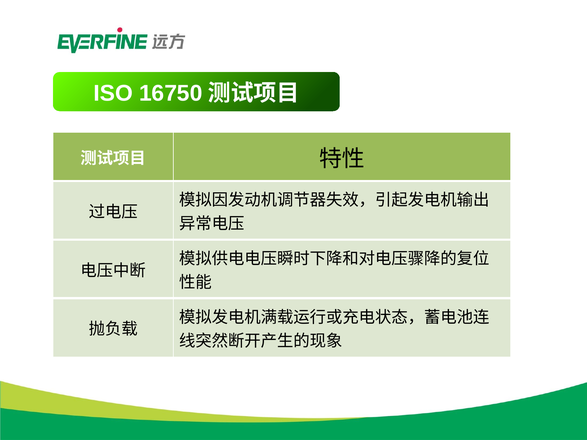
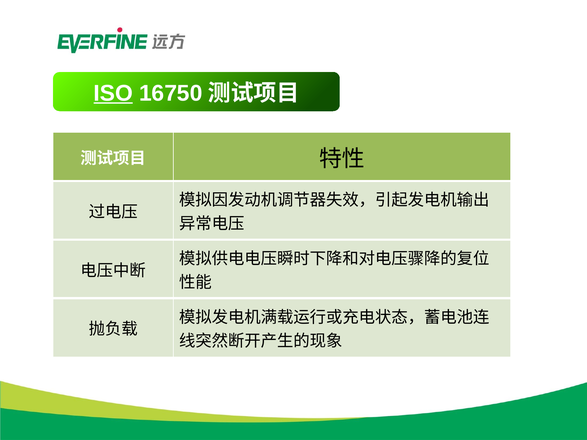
ISO underline: none -> present
